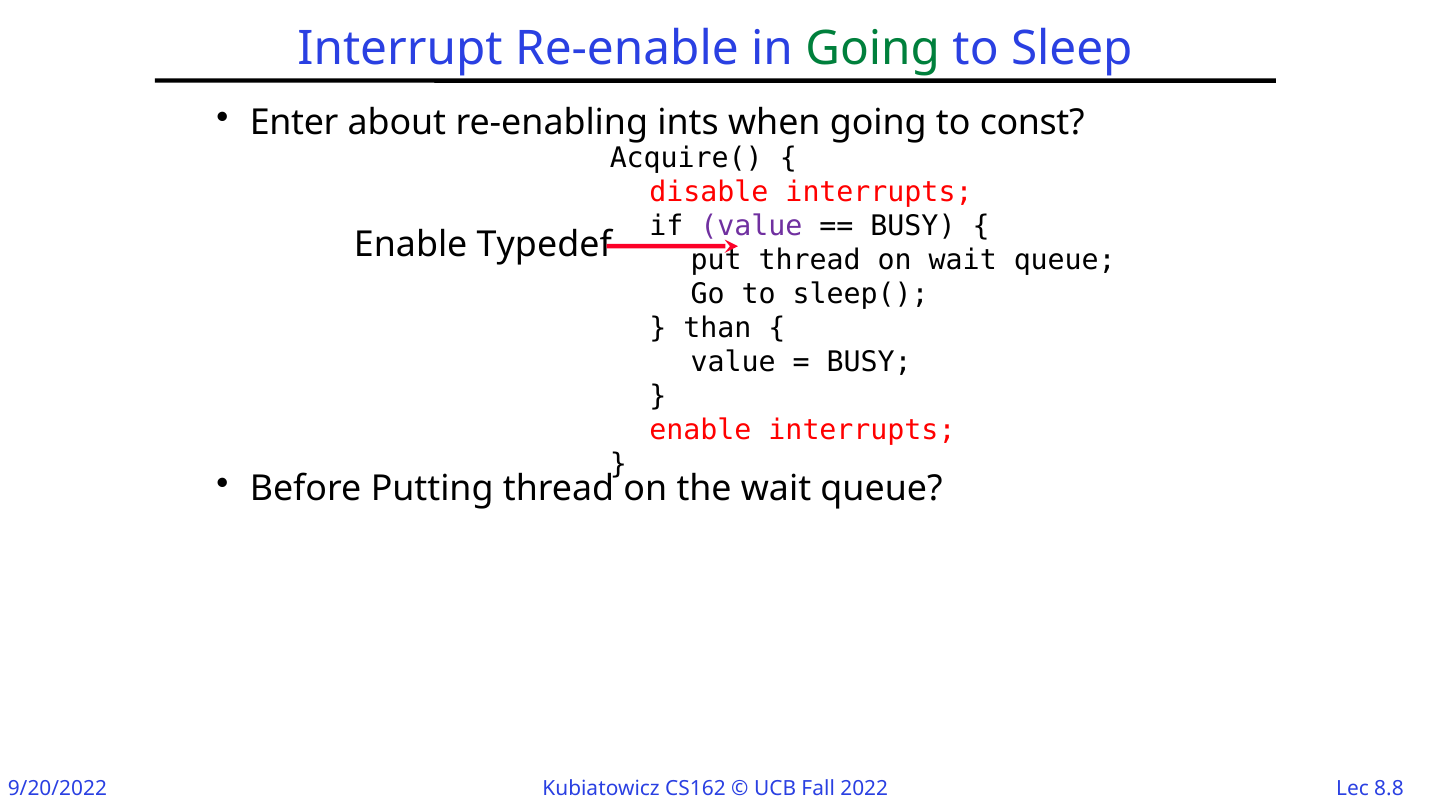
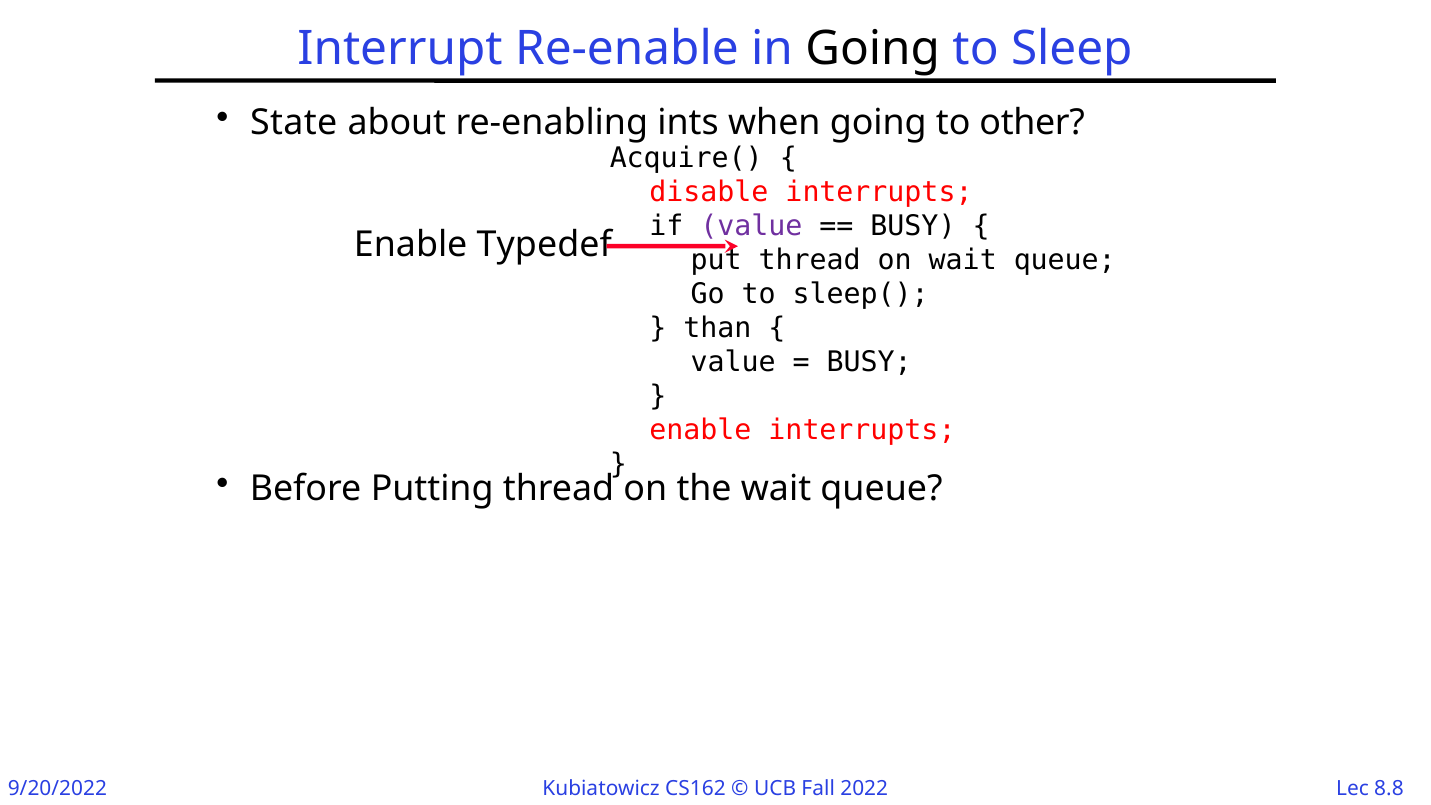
Going at (873, 49) colour: green -> black
Enter: Enter -> State
const: const -> other
